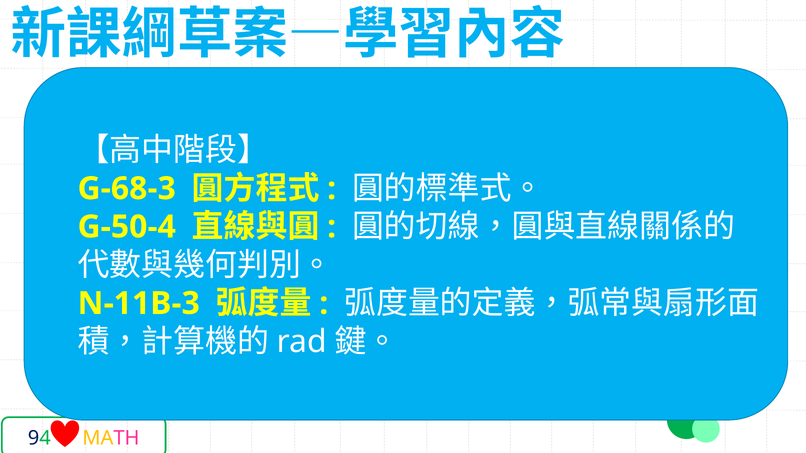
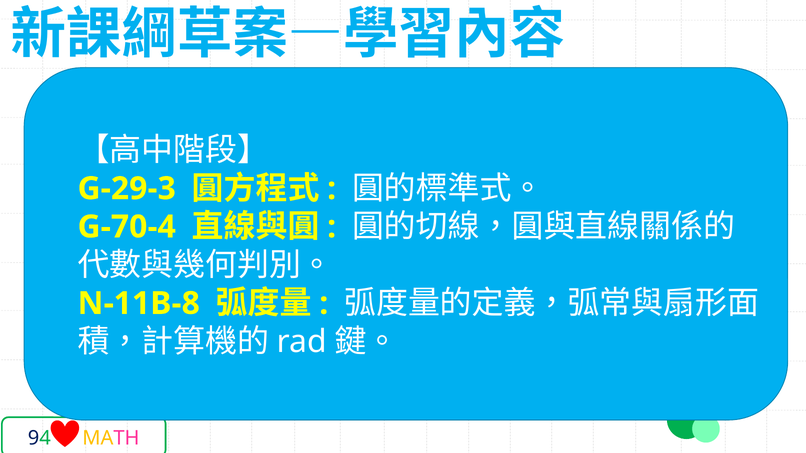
G-68-3: G-68-3 -> G-29-3
G-50-4: G-50-4 -> G-70-4
N-11B-3: N-11B-3 -> N-11B-8
